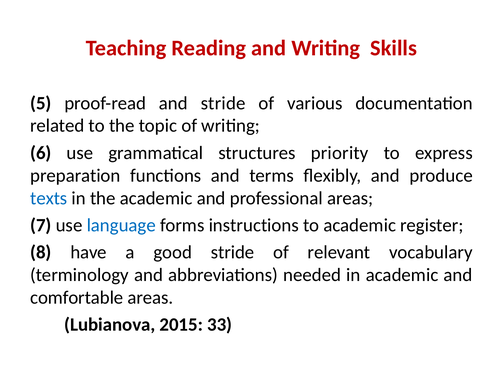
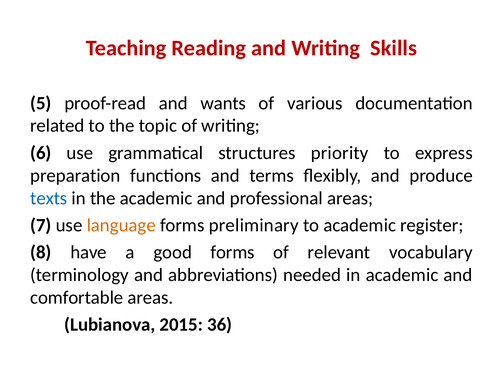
and stride: stride -> wants
language colour: blue -> orange
instructions: instructions -> preliminary
good stride: stride -> forms
33: 33 -> 36
